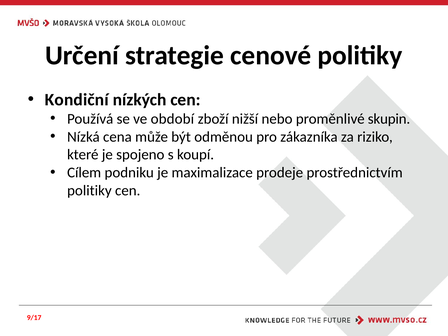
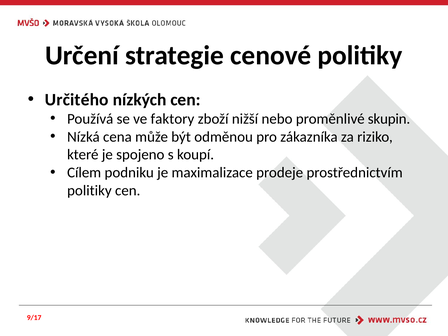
Kondiční: Kondiční -> Určitého
období: období -> faktory
